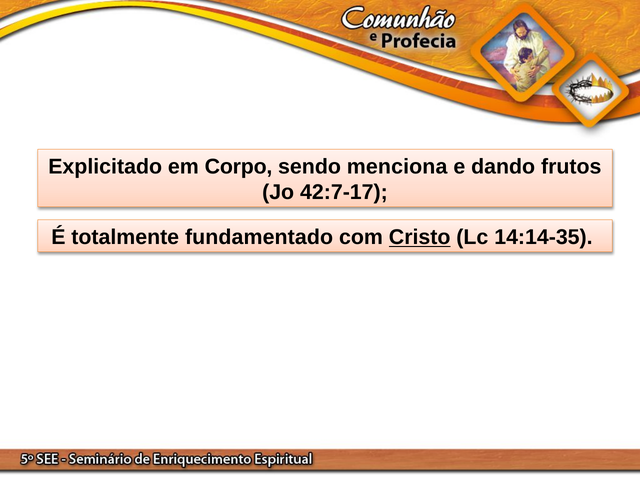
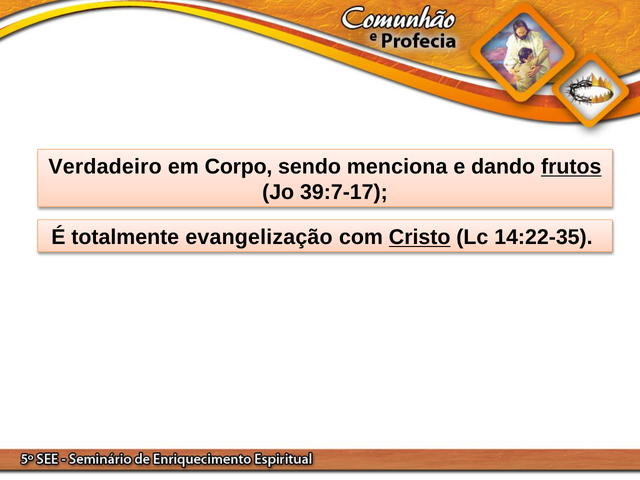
Explicitado: Explicitado -> Verdadeiro
frutos underline: none -> present
42:7-17: 42:7-17 -> 39:7-17
fundamentado: fundamentado -> evangelização
14:14-35: 14:14-35 -> 14:22-35
